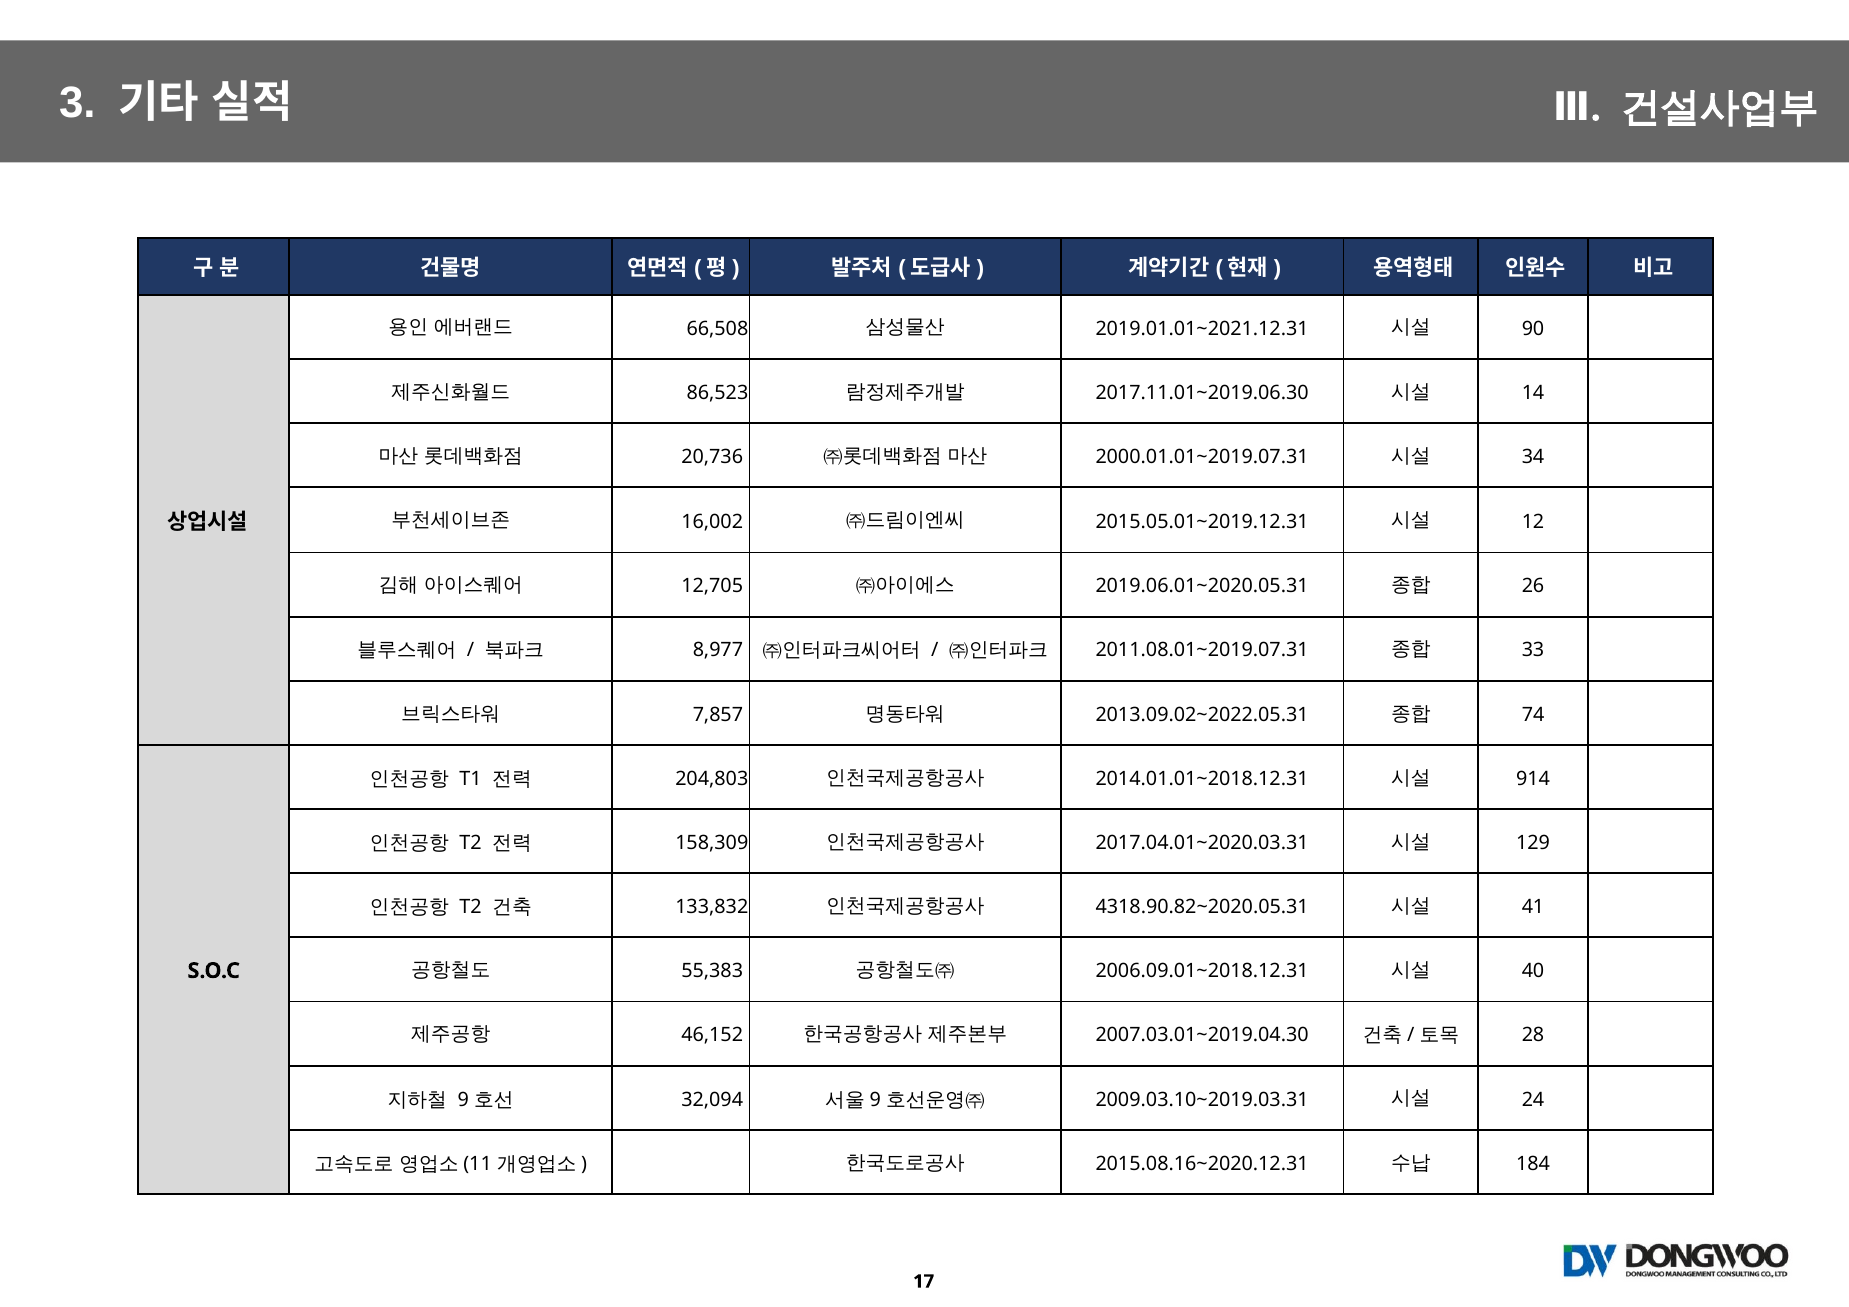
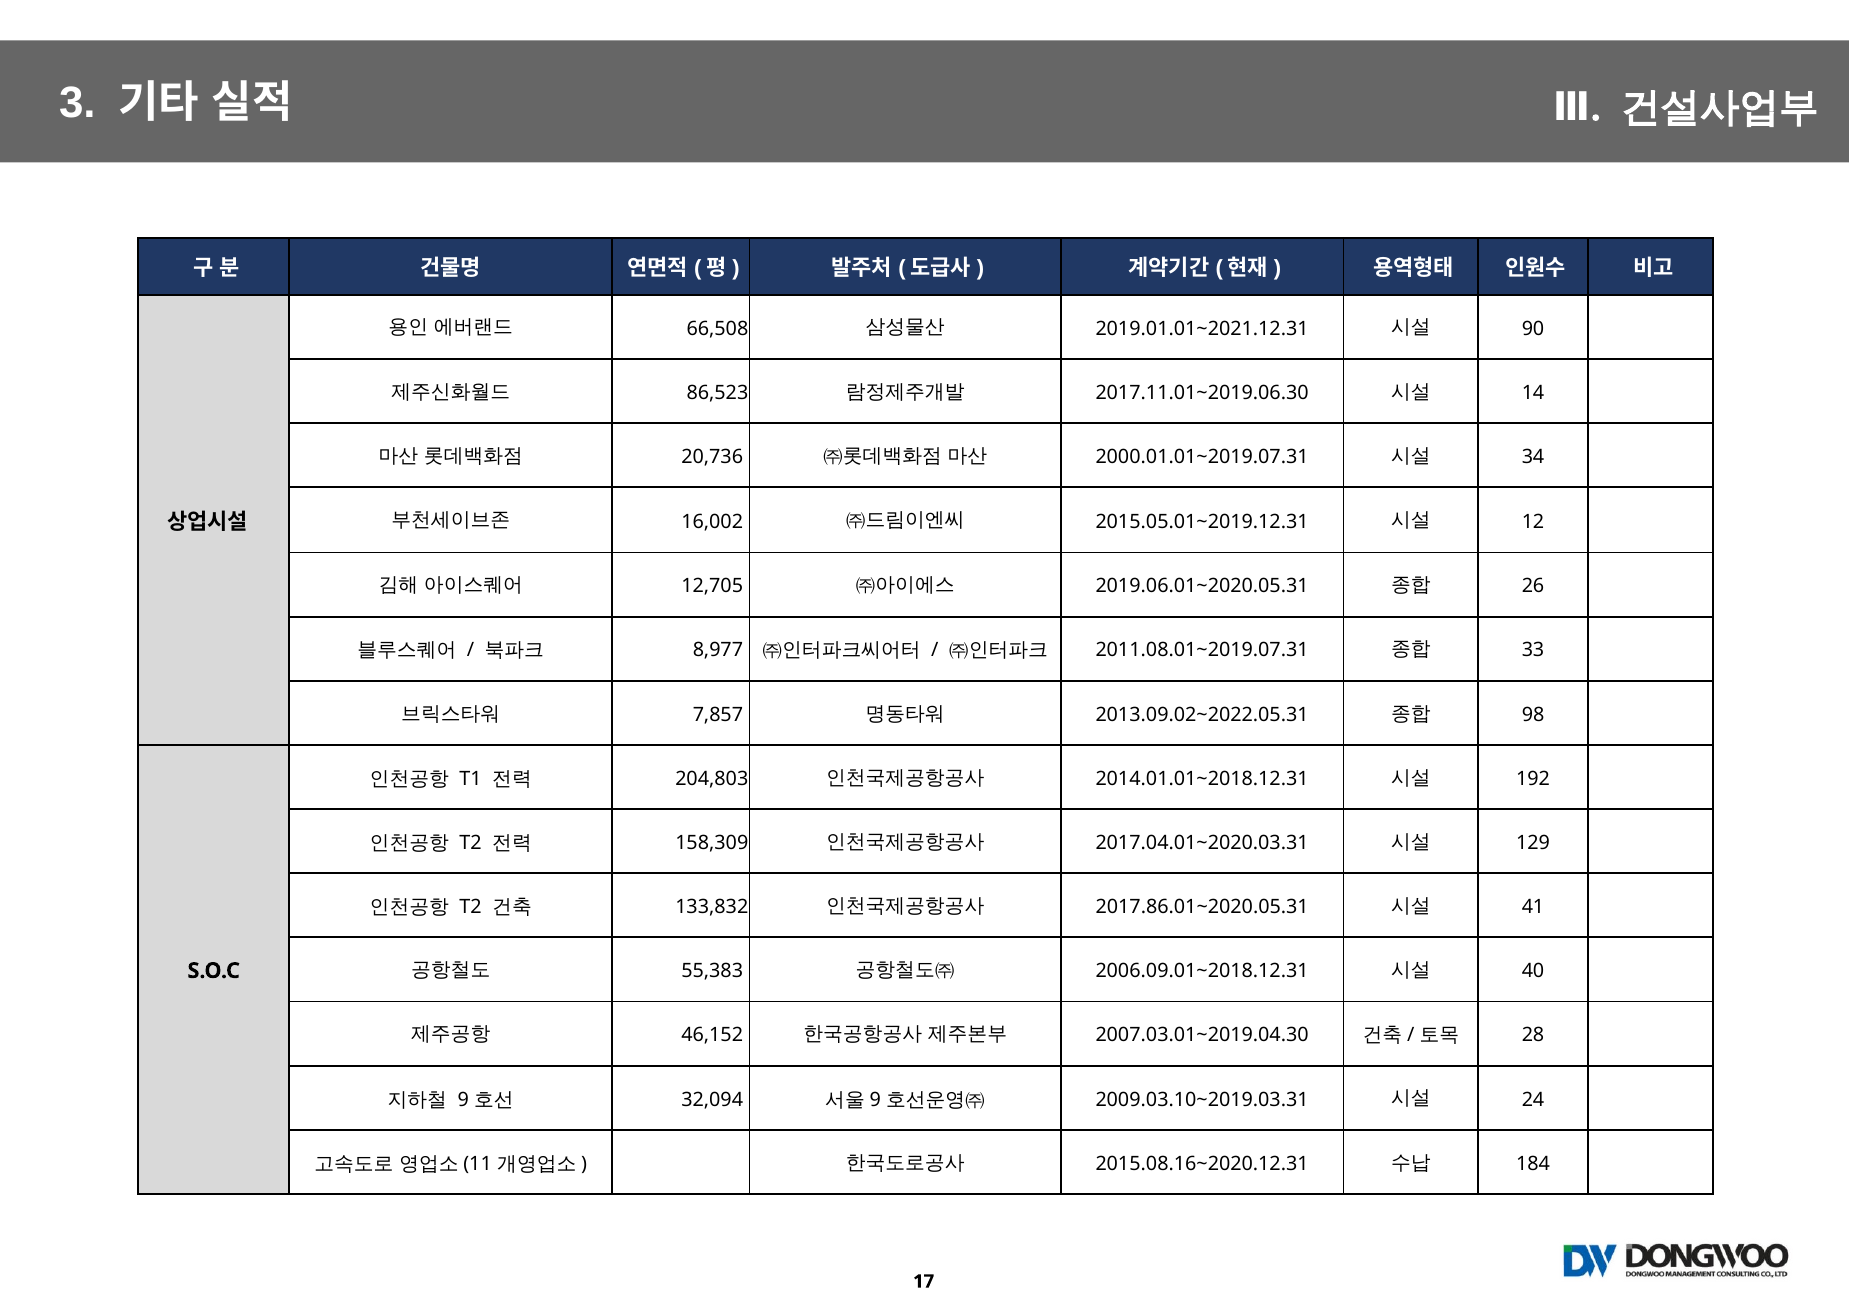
74: 74 -> 98
914: 914 -> 192
4318.90.82~2020.05.31: 4318.90.82~2020.05.31 -> 2017.86.01~2020.05.31
